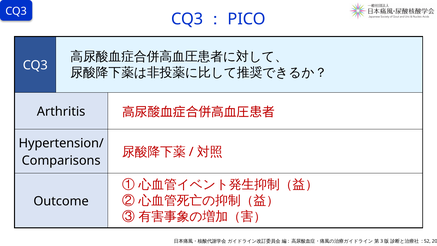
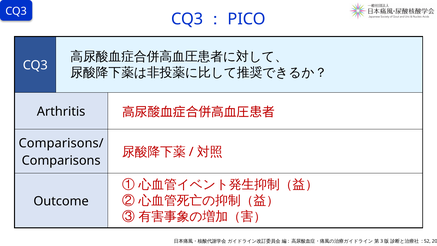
Hypertension/: Hypertension/ -> Comparisons/
